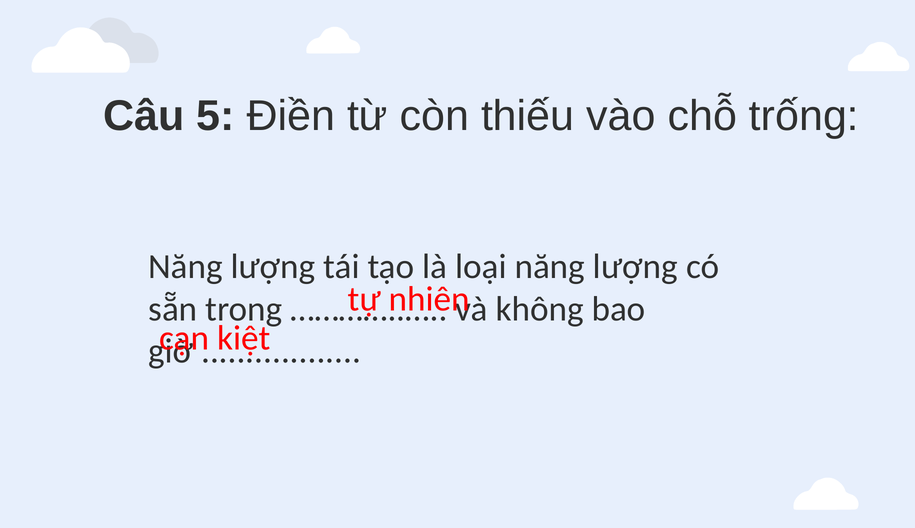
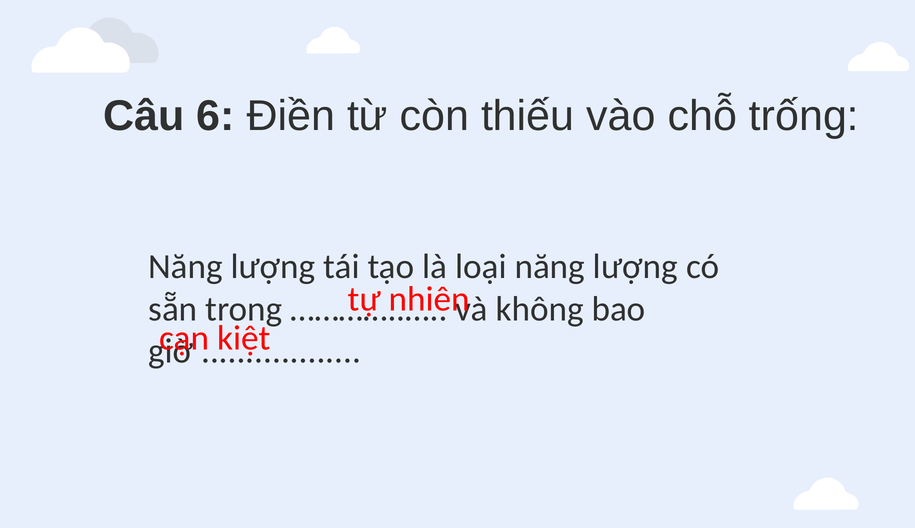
5: 5 -> 6
